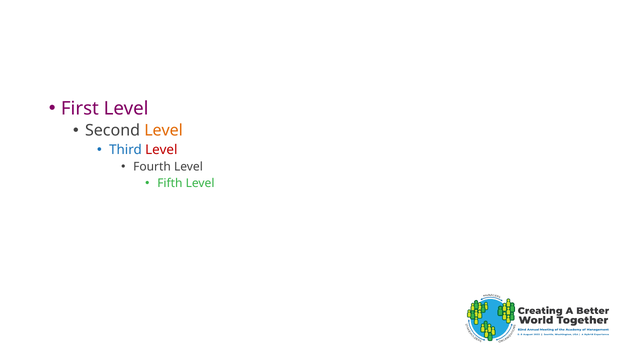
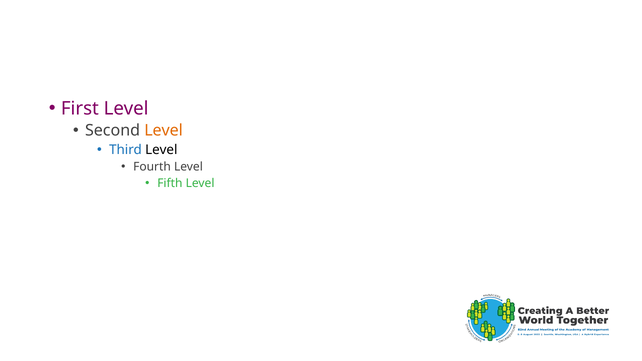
Level at (161, 150) colour: red -> black
